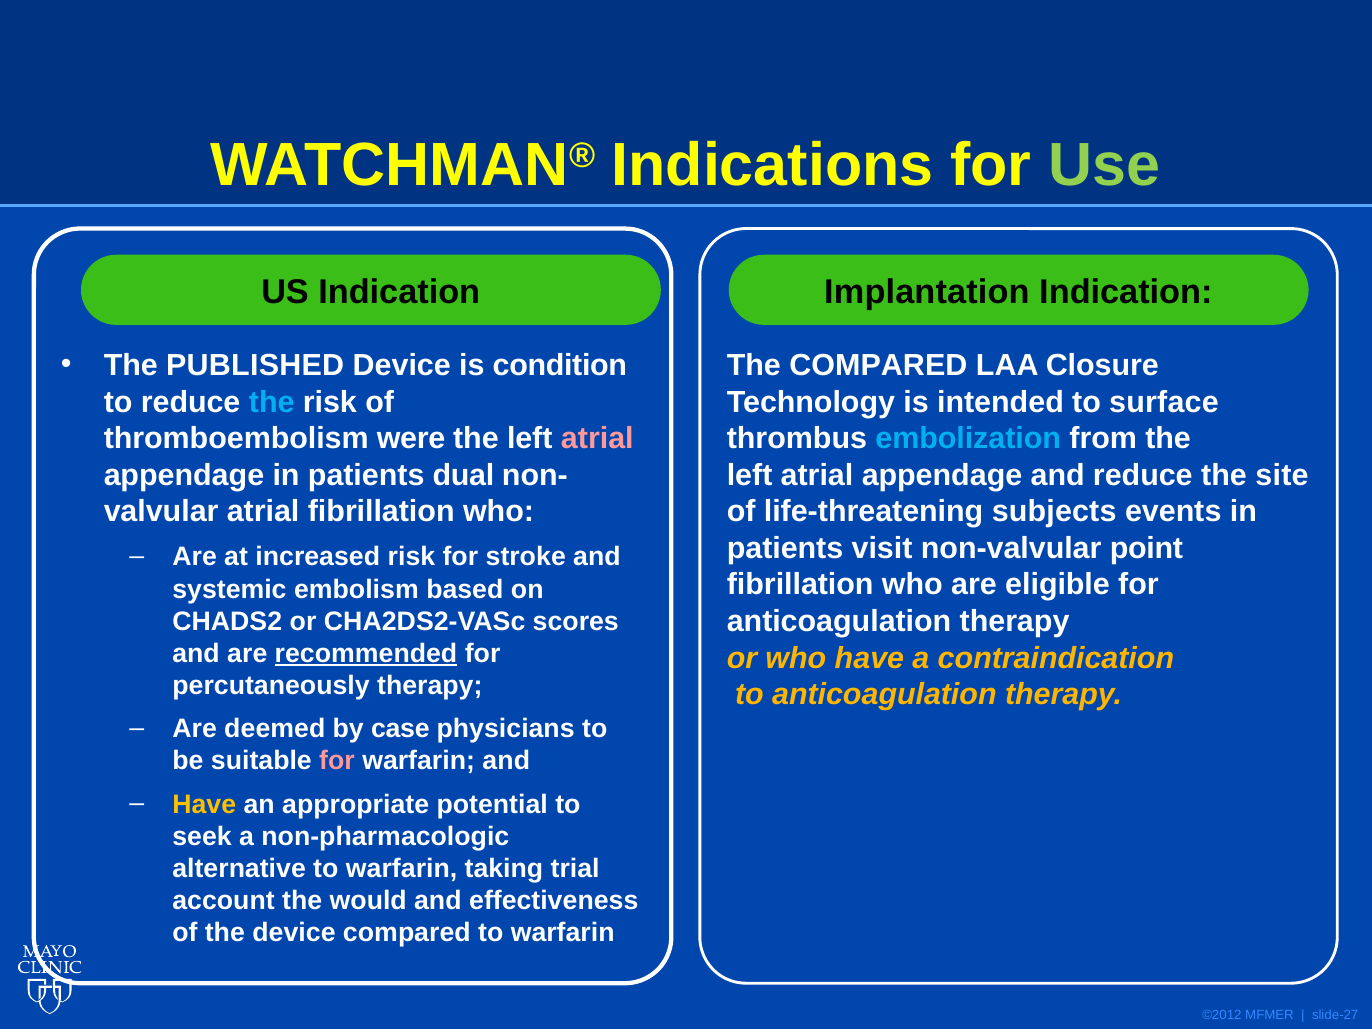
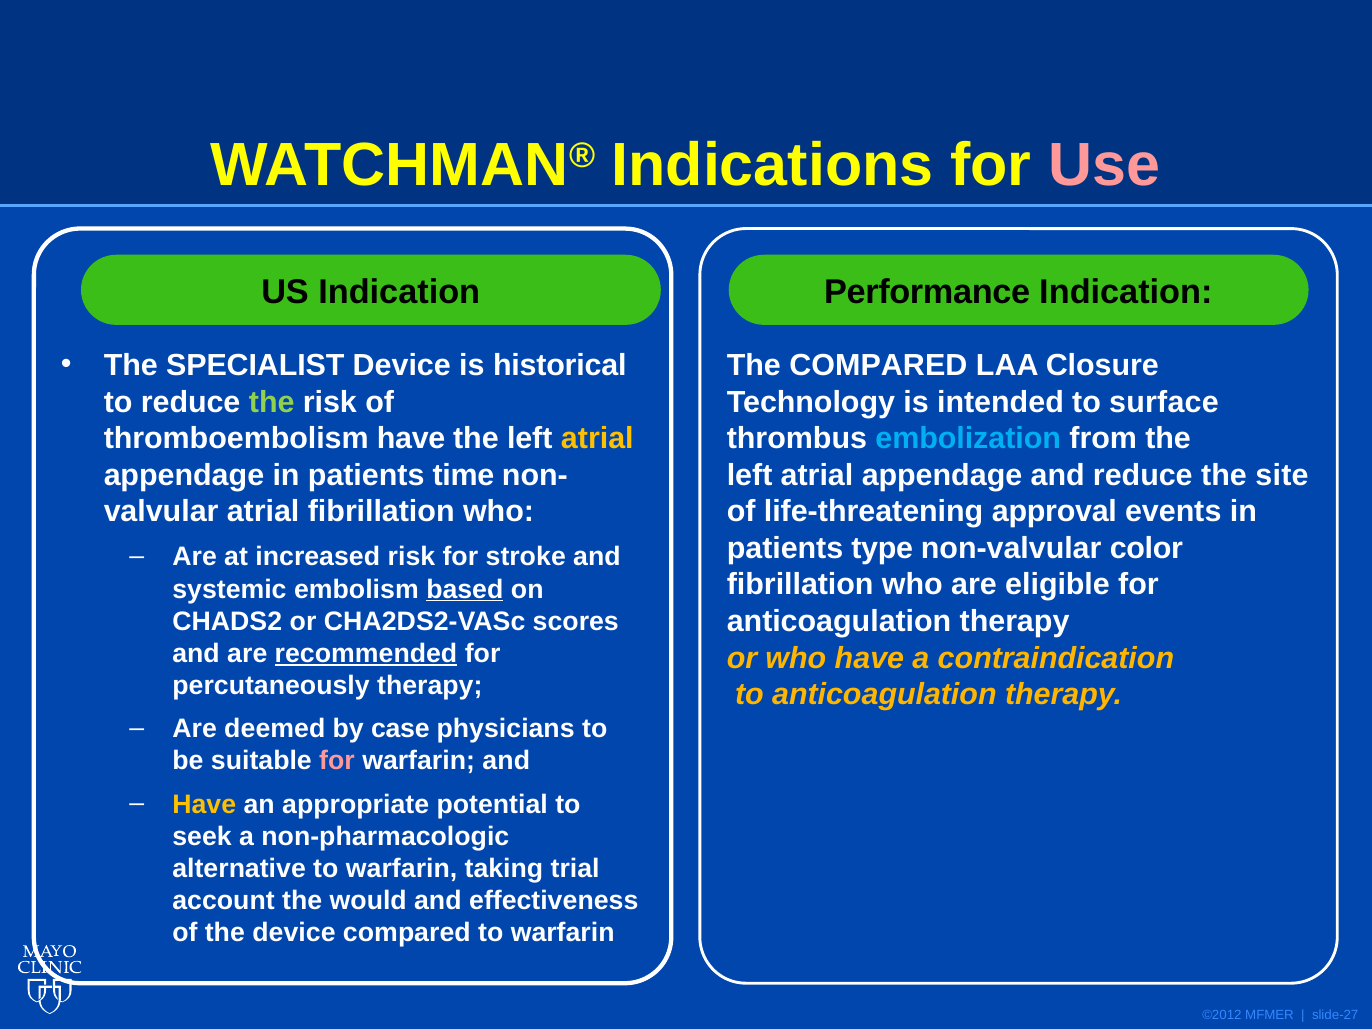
Use colour: light green -> pink
Implantation: Implantation -> Performance
PUBLISHED: PUBLISHED -> SPECIALIST
condition: condition -> historical
the at (272, 402) colour: light blue -> light green
thromboembolism were: were -> have
atrial at (597, 439) colour: pink -> yellow
dual: dual -> time
subjects: subjects -> approval
visit: visit -> type
point: point -> color
based underline: none -> present
